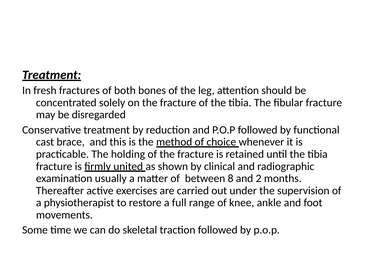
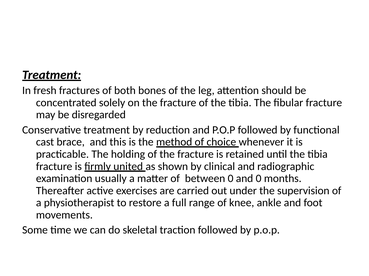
between 8: 8 -> 0
and 2: 2 -> 0
